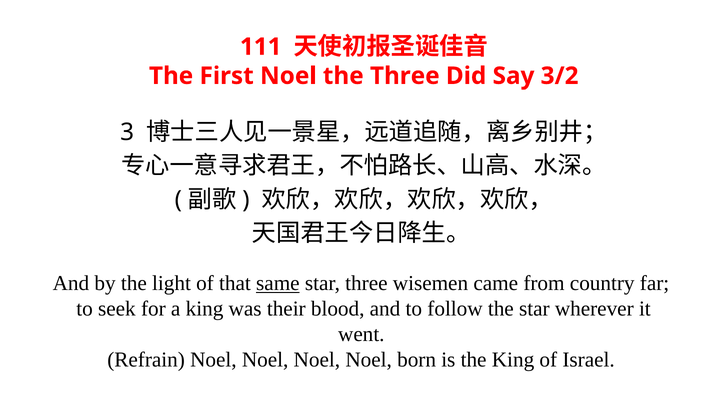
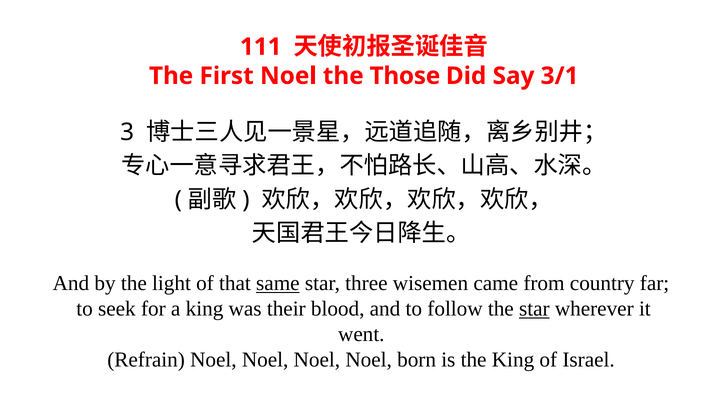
the Three: Three -> Those
3/2: 3/2 -> 3/1
star at (534, 308) underline: none -> present
